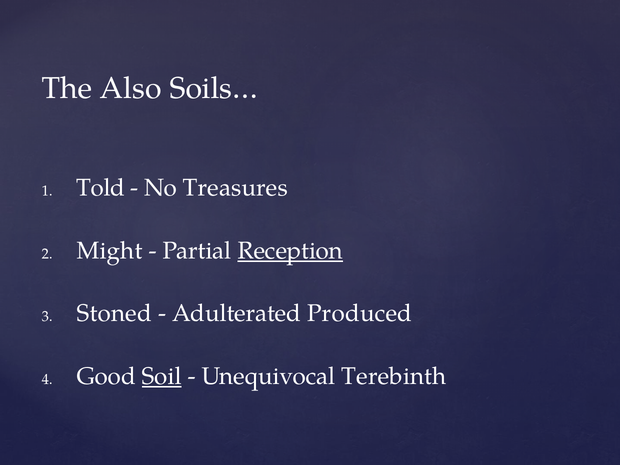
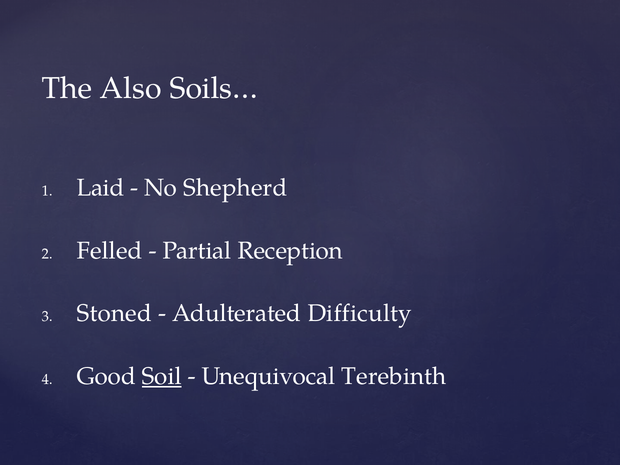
Told: Told -> Laid
Treasures: Treasures -> Shepherd
Might: Might -> Felled
Reception underline: present -> none
Produced: Produced -> Difficulty
